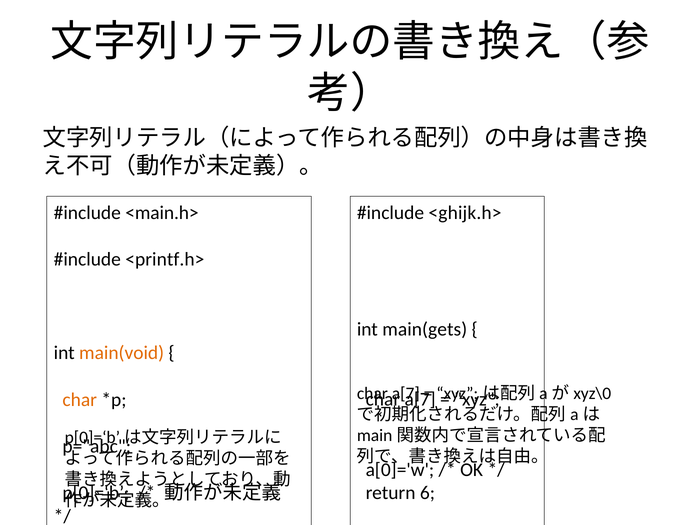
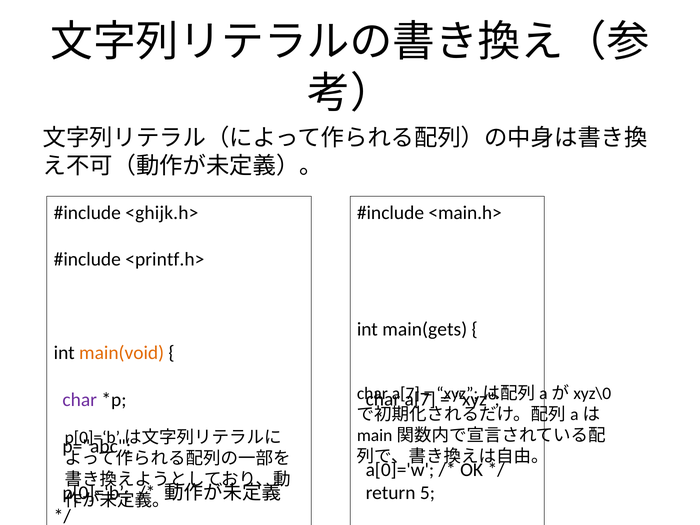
<ghijk.h>: <ghijk.h> -> <main.h>
<main.h>: <main.h> -> <ghijk.h>
char at (80, 400) colour: orange -> purple
6: 6 -> 5
